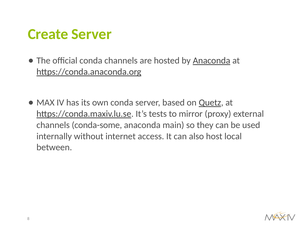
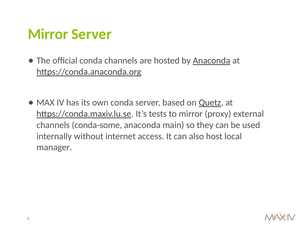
Create at (48, 34): Create -> Mirror
between: between -> manager
